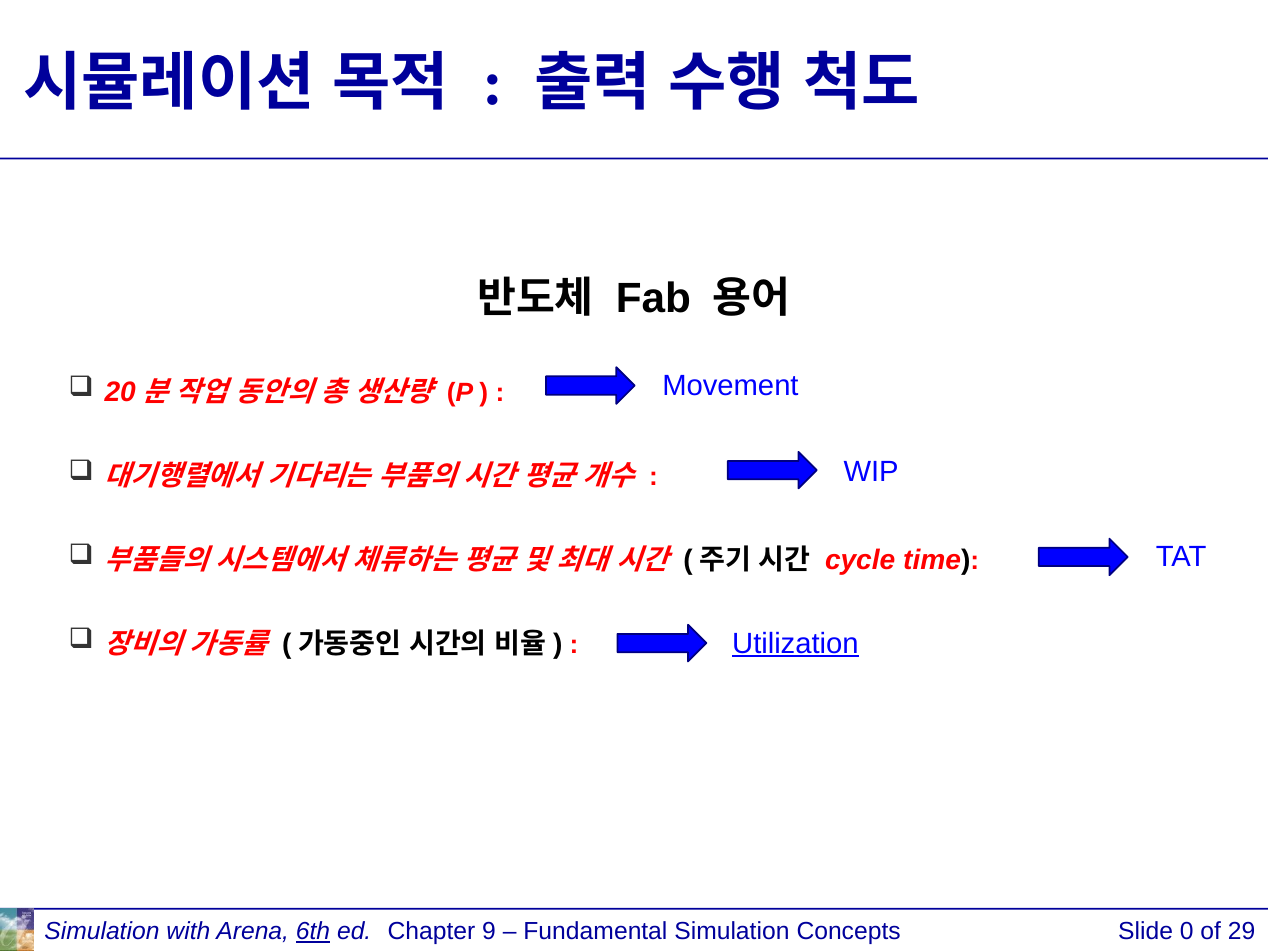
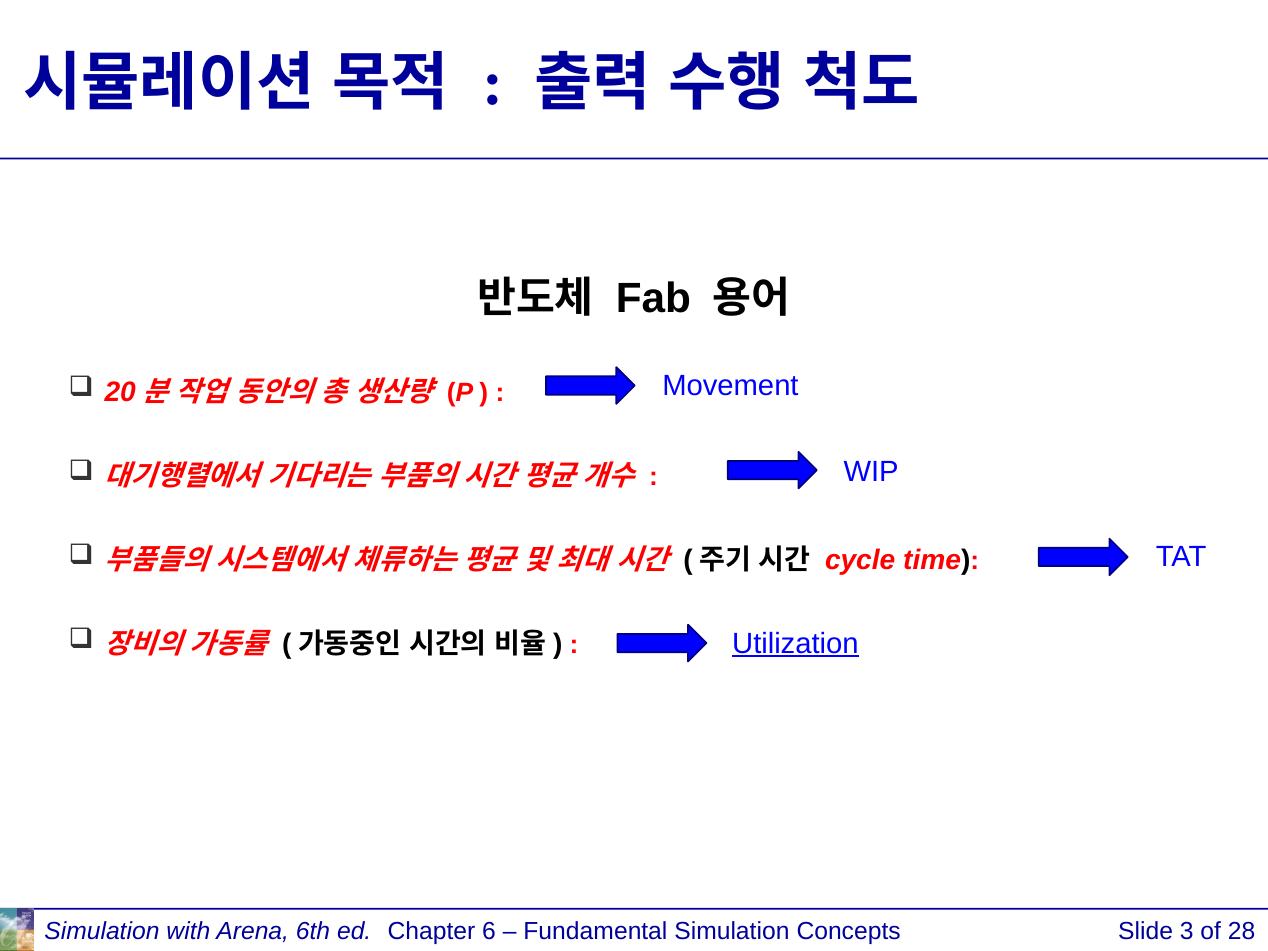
6th underline: present -> none
9: 9 -> 6
0: 0 -> 3
29: 29 -> 28
